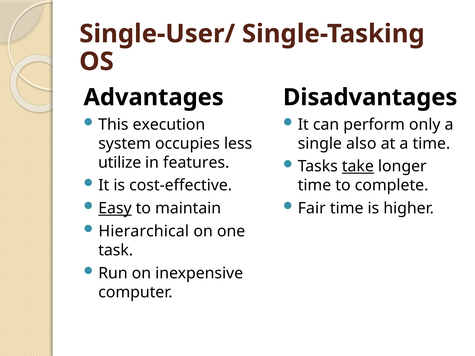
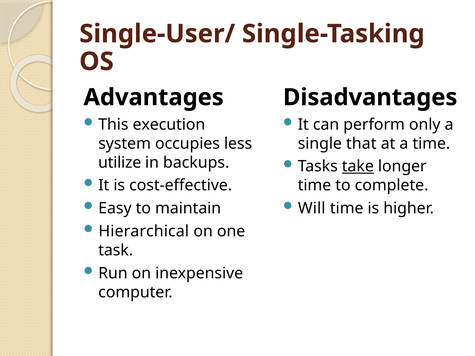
also: also -> that
features: features -> backups
Easy underline: present -> none
Fair: Fair -> Will
